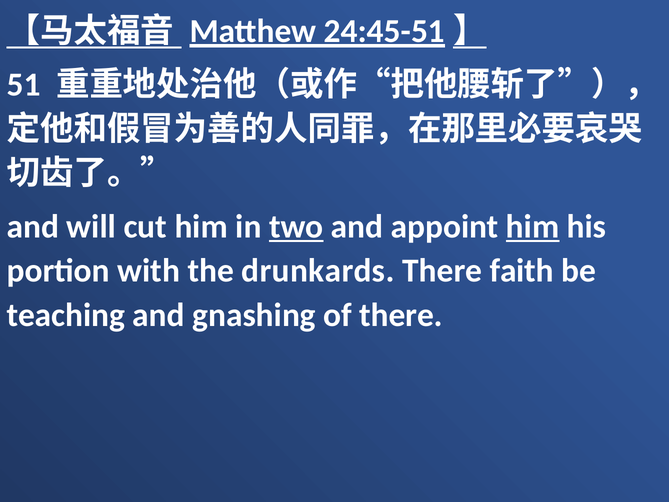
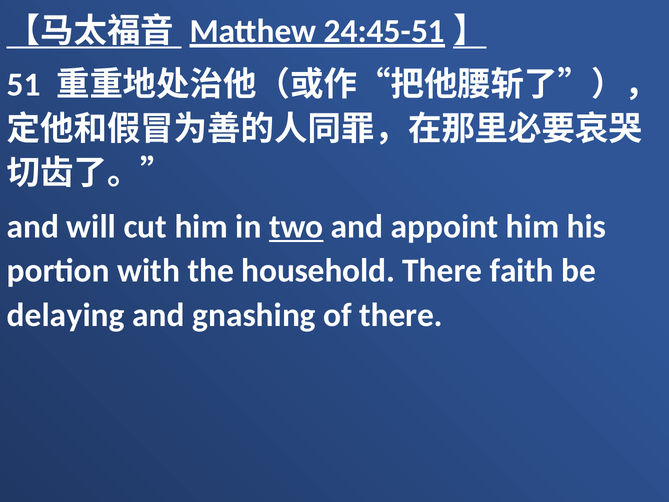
him at (533, 227) underline: present -> none
drunkards: drunkards -> household
teaching: teaching -> delaying
